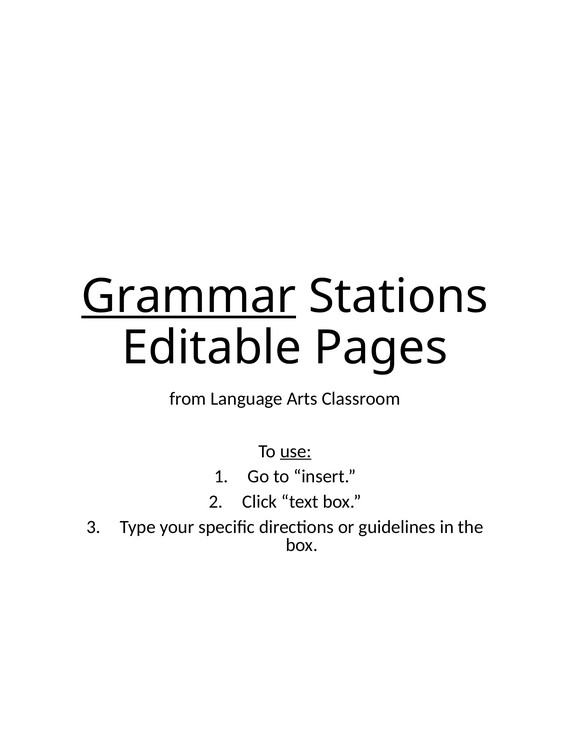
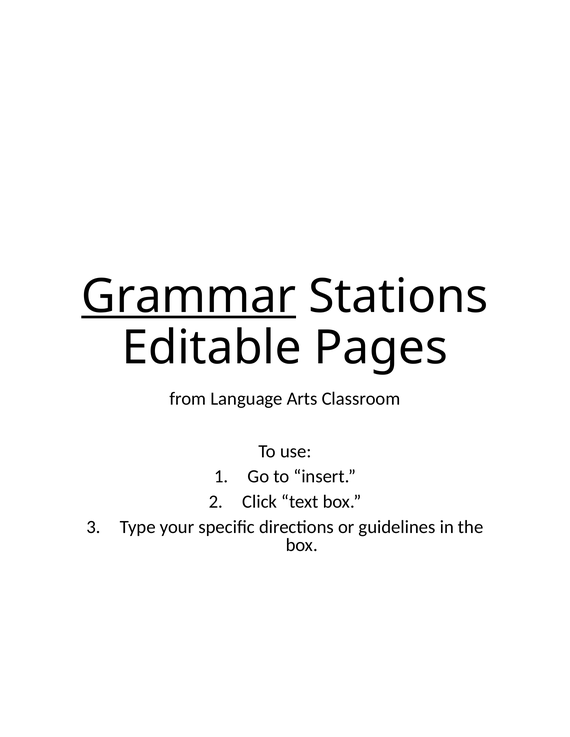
use underline: present -> none
